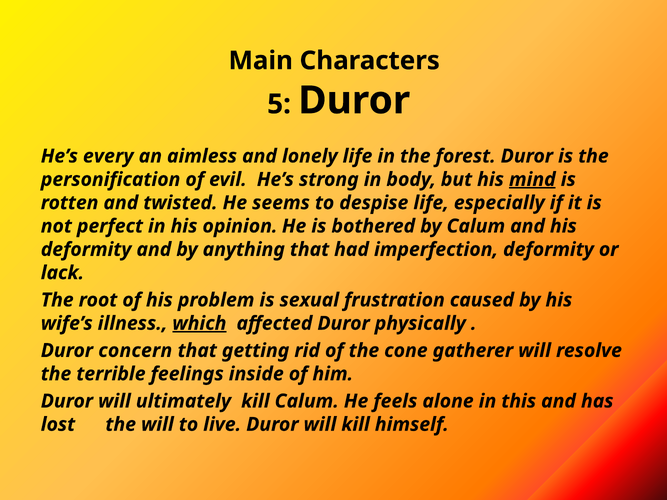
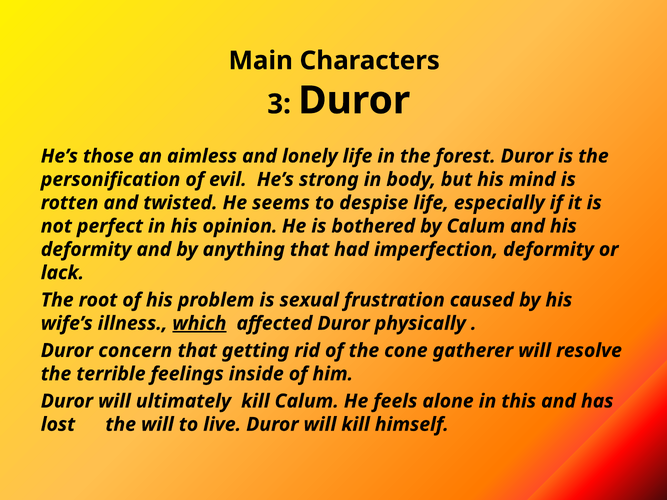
5: 5 -> 3
every: every -> those
mind underline: present -> none
